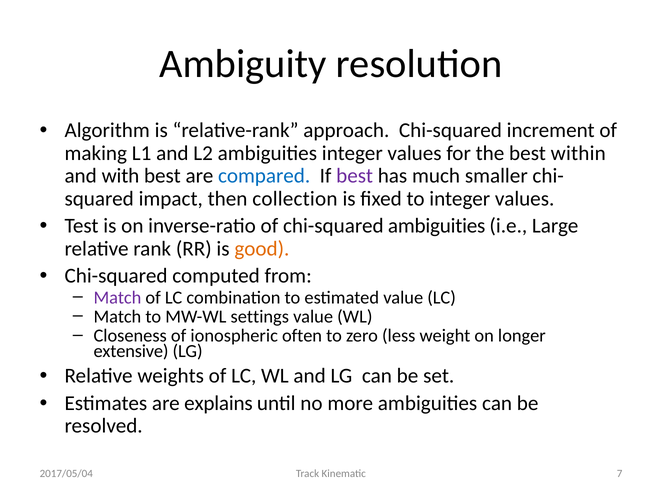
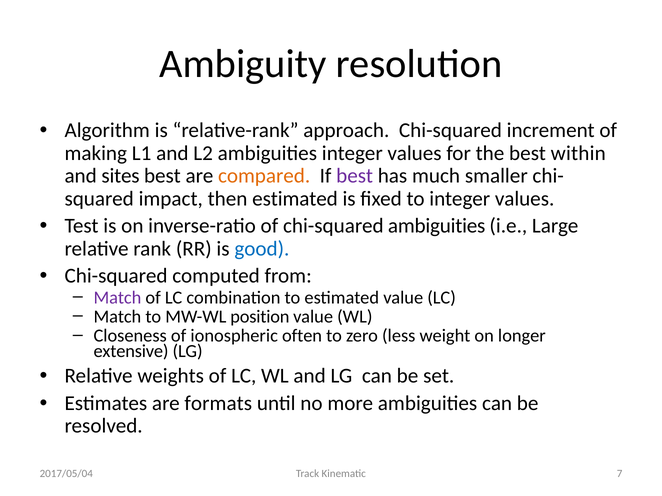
with: with -> sites
compared colour: blue -> orange
then collection: collection -> estimated
good colour: orange -> blue
settings: settings -> position
explains: explains -> formats
